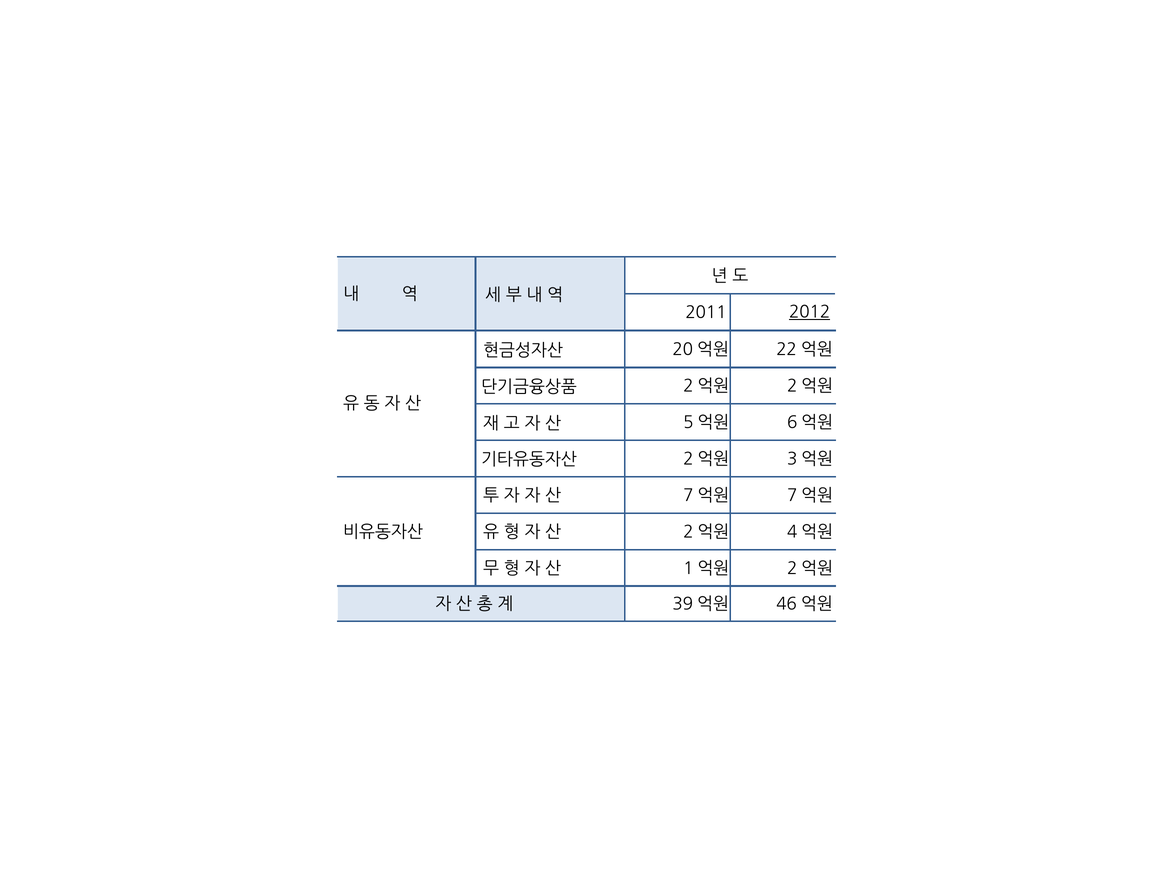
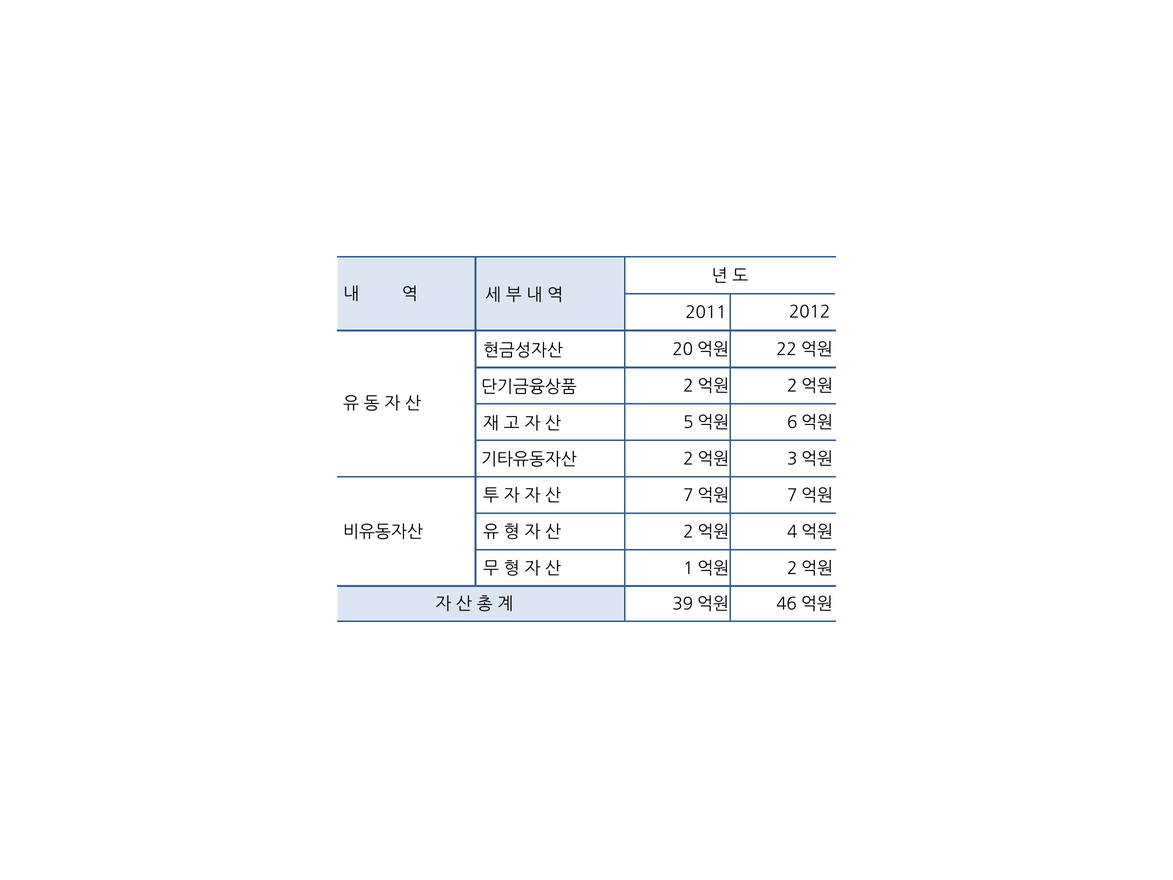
2012 underline: present -> none
